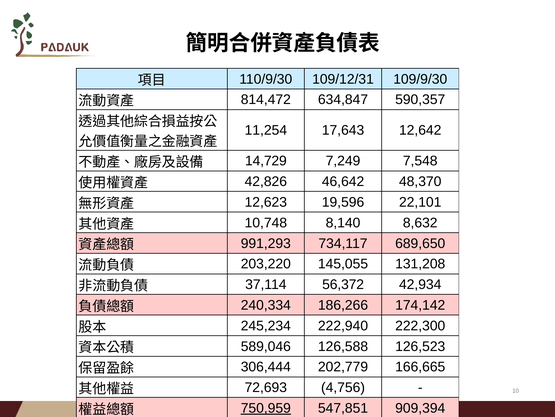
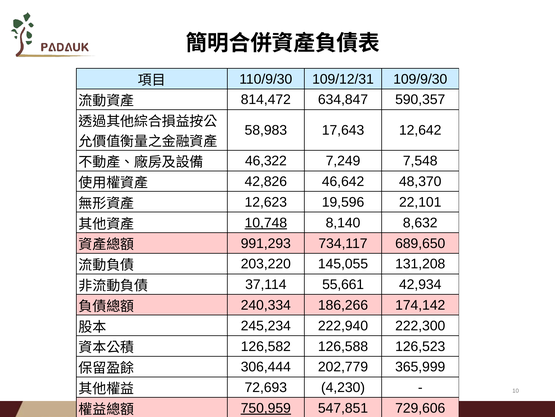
11,254: 11,254 -> 58,983
14,729: 14,729 -> 46,322
10,748 underline: none -> present
56,372: 56,372 -> 55,661
589,046: 589,046 -> 126,582
166,665: 166,665 -> 365,999
4,756: 4,756 -> 4,230
909,394: 909,394 -> 729,606
